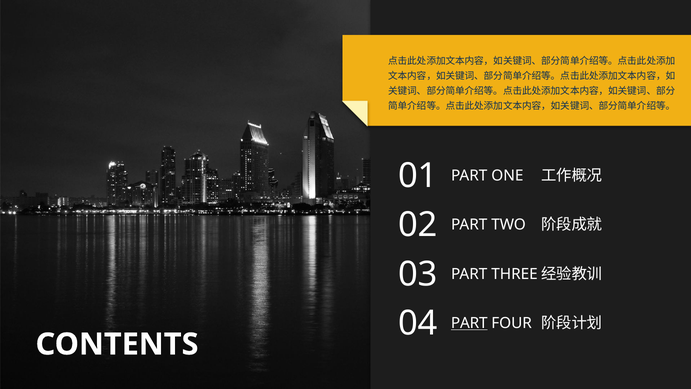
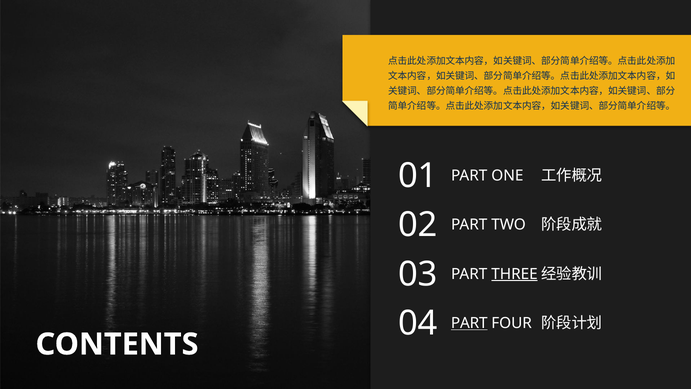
THREE underline: none -> present
